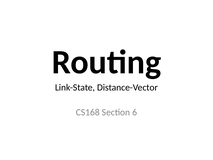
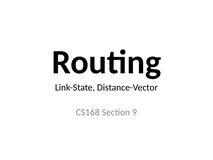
6: 6 -> 9
